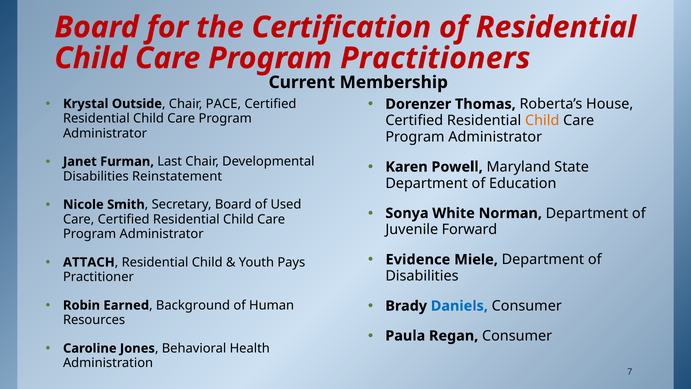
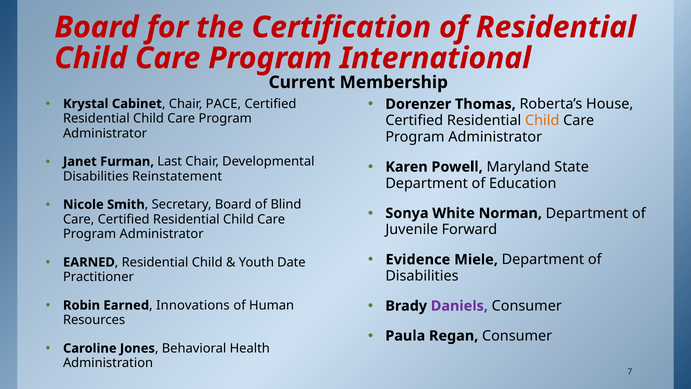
Practitioners: Practitioners -> International
Outside: Outside -> Cabinet
Used: Used -> Blind
ATTACH at (89, 262): ATTACH -> EARNED
Pays: Pays -> Date
Daniels colour: blue -> purple
Background: Background -> Innovations
